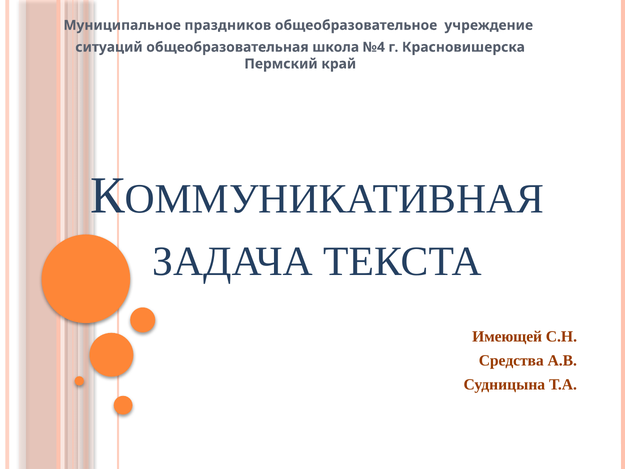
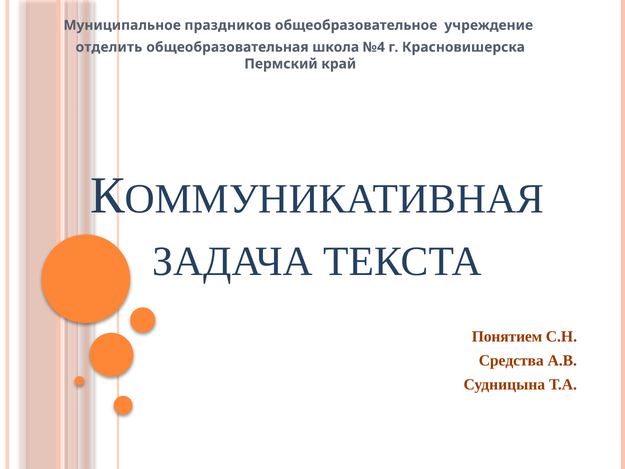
ситуаций: ситуаций -> отделить
Имеющей: Имеющей -> Понятием
